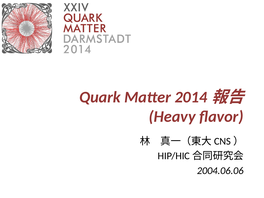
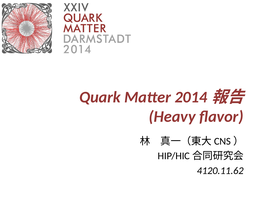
2004.06.06: 2004.06.06 -> 4120.11.62
